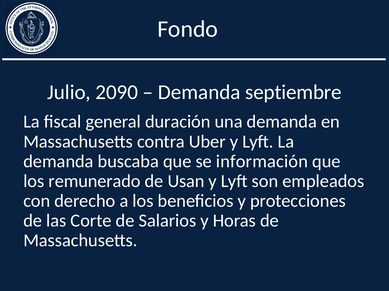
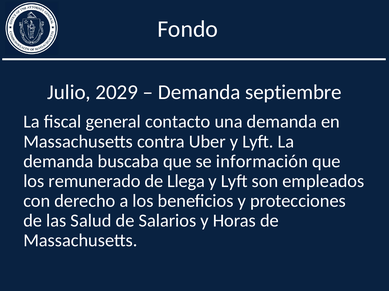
2090: 2090 -> 2029
duración: duración -> contacto
Usan: Usan -> Llega
Corte: Corte -> Salud
